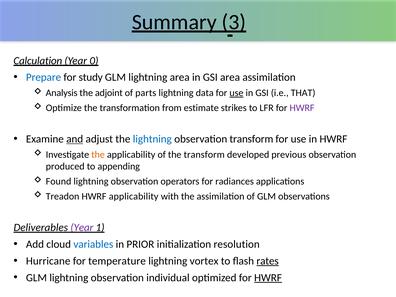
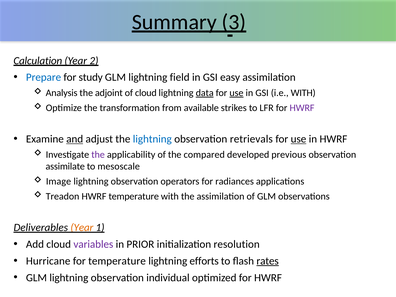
0: 0 -> 2
lightning area: area -> field
GSI area: area -> easy
of parts: parts -> cloud
data underline: none -> present
i.e THAT: THAT -> WITH
estimate: estimate -> available
observation transform: transform -> retrievals
use at (298, 139) underline: none -> present
the at (98, 155) colour: orange -> purple
the transform: transform -> compared
produced: produced -> assimilate
appending: appending -> mesoscale
Found: Found -> Image
HWRF applicability: applicability -> temperature
Year at (82, 227) colour: purple -> orange
variables colour: blue -> purple
vortex: vortex -> efforts
HWRF at (268, 278) underline: present -> none
